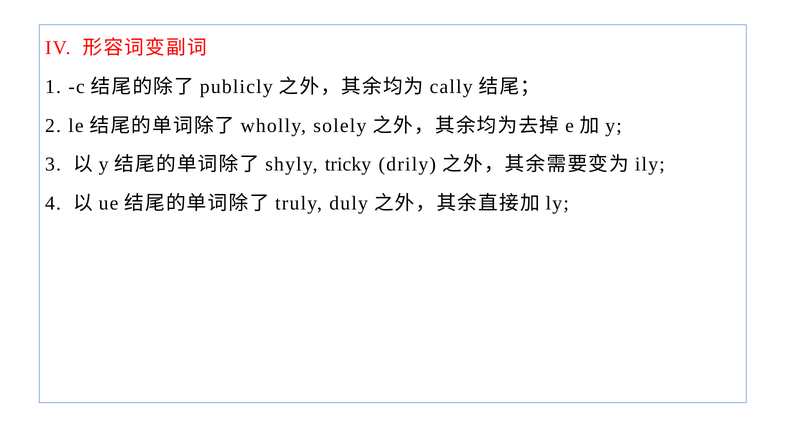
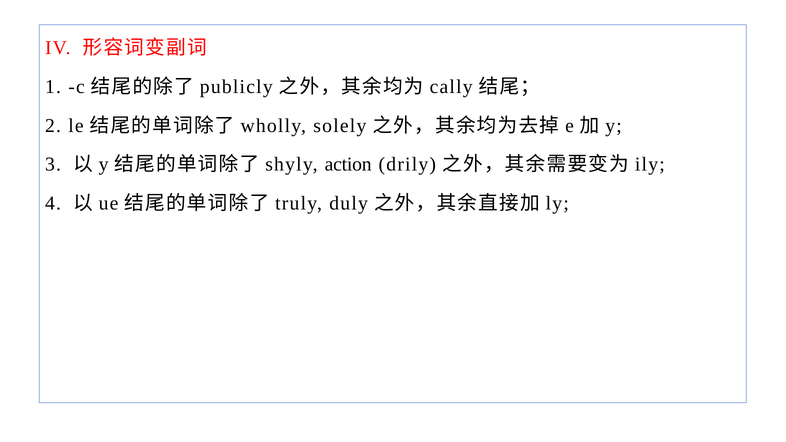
tricky: tricky -> action
